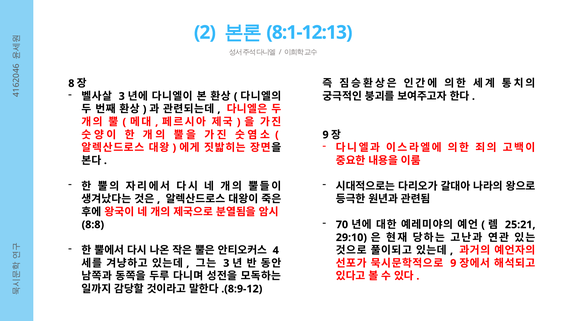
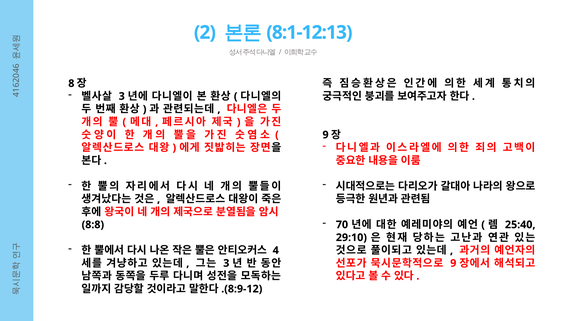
25:21: 25:21 -> 25:40
